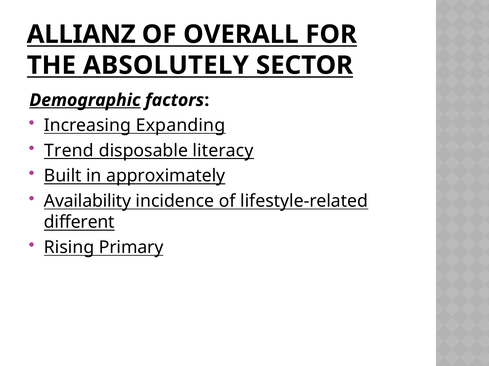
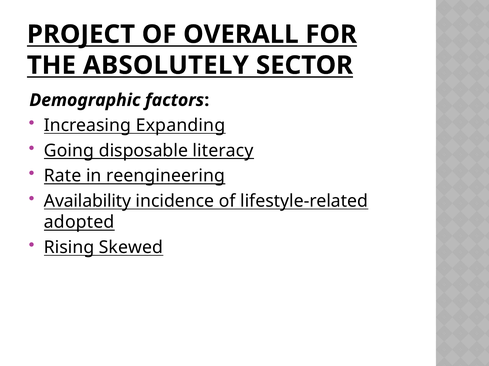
ALLIANZ: ALLIANZ -> PROJECT
Demographic underline: present -> none
Trend: Trend -> Going
Built: Built -> Rate
approximately: approximately -> reengineering
different: different -> adopted
Primary: Primary -> Skewed
